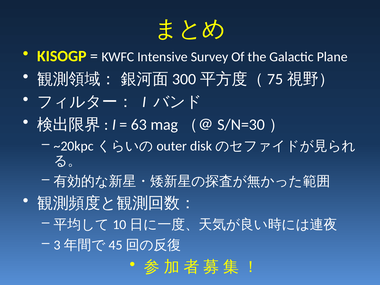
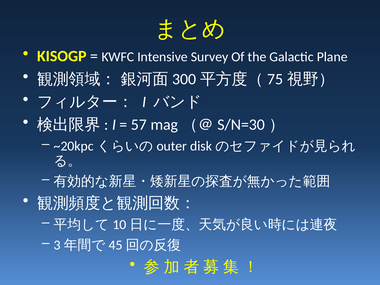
63: 63 -> 57
